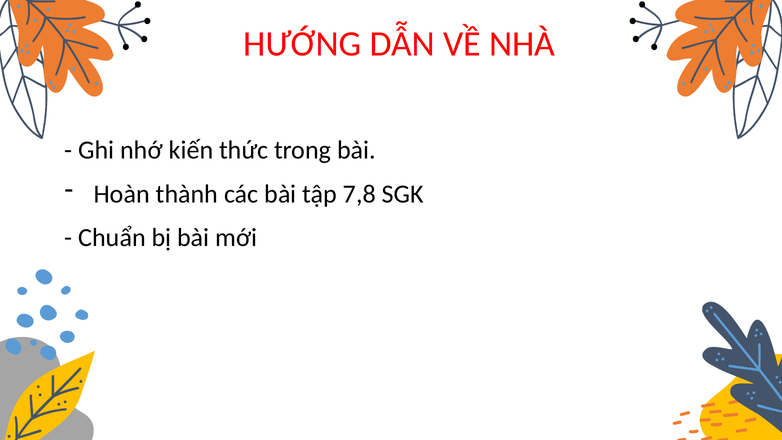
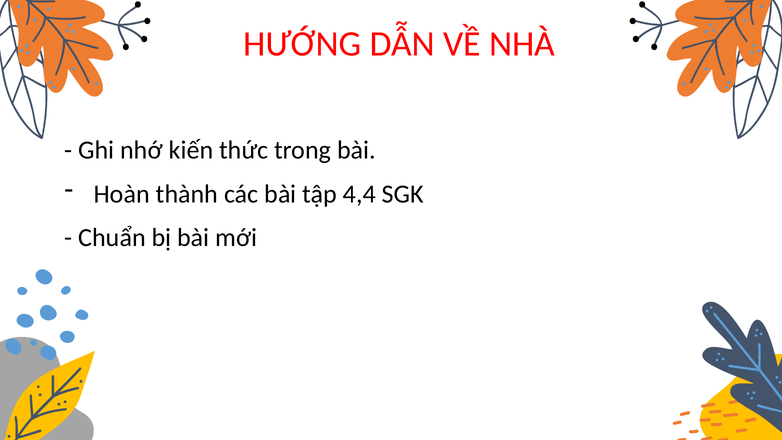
7,8: 7,8 -> 4,4
